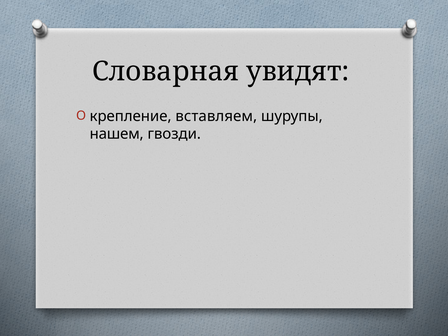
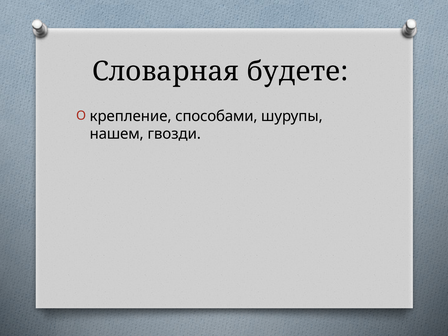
увидят: увидят -> будете
вставляем: вставляем -> способами
